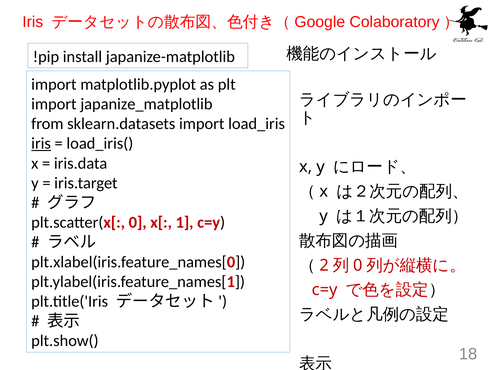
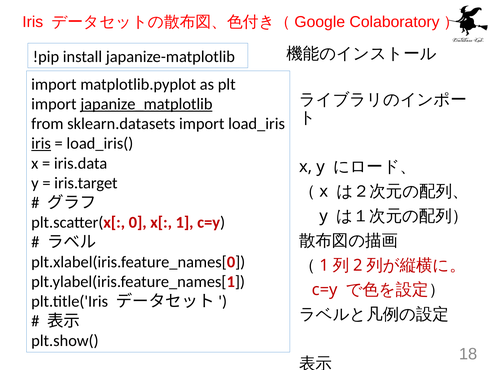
japanize_matplotlib underline: none -> present
2 at (324, 265): 2 -> 1
0 at (358, 265): 0 -> 2
